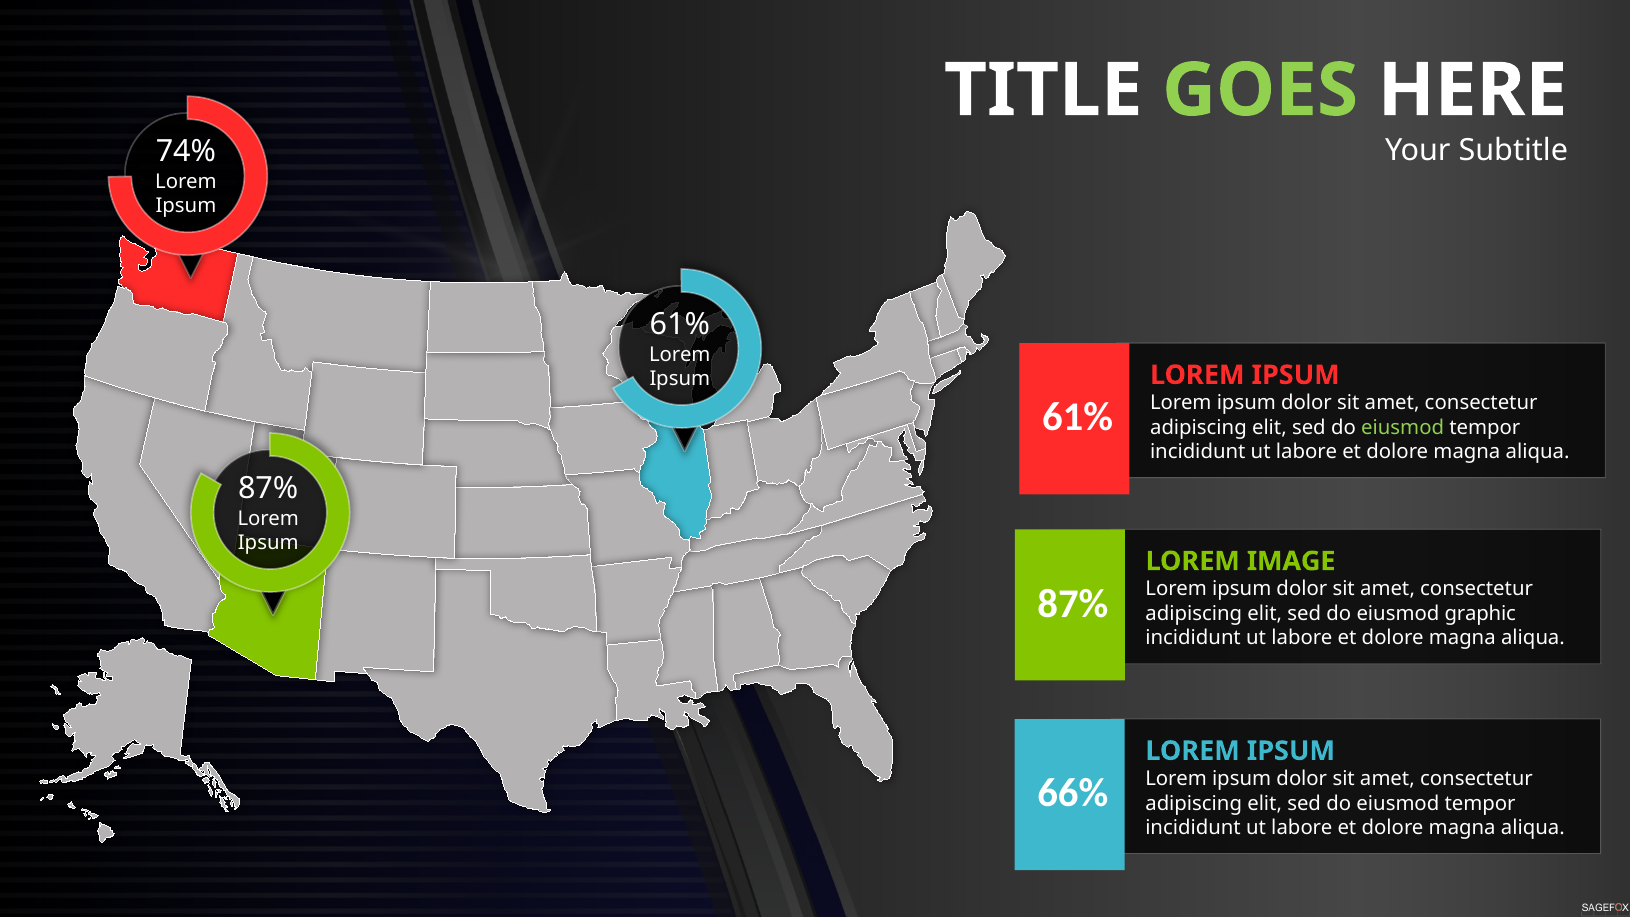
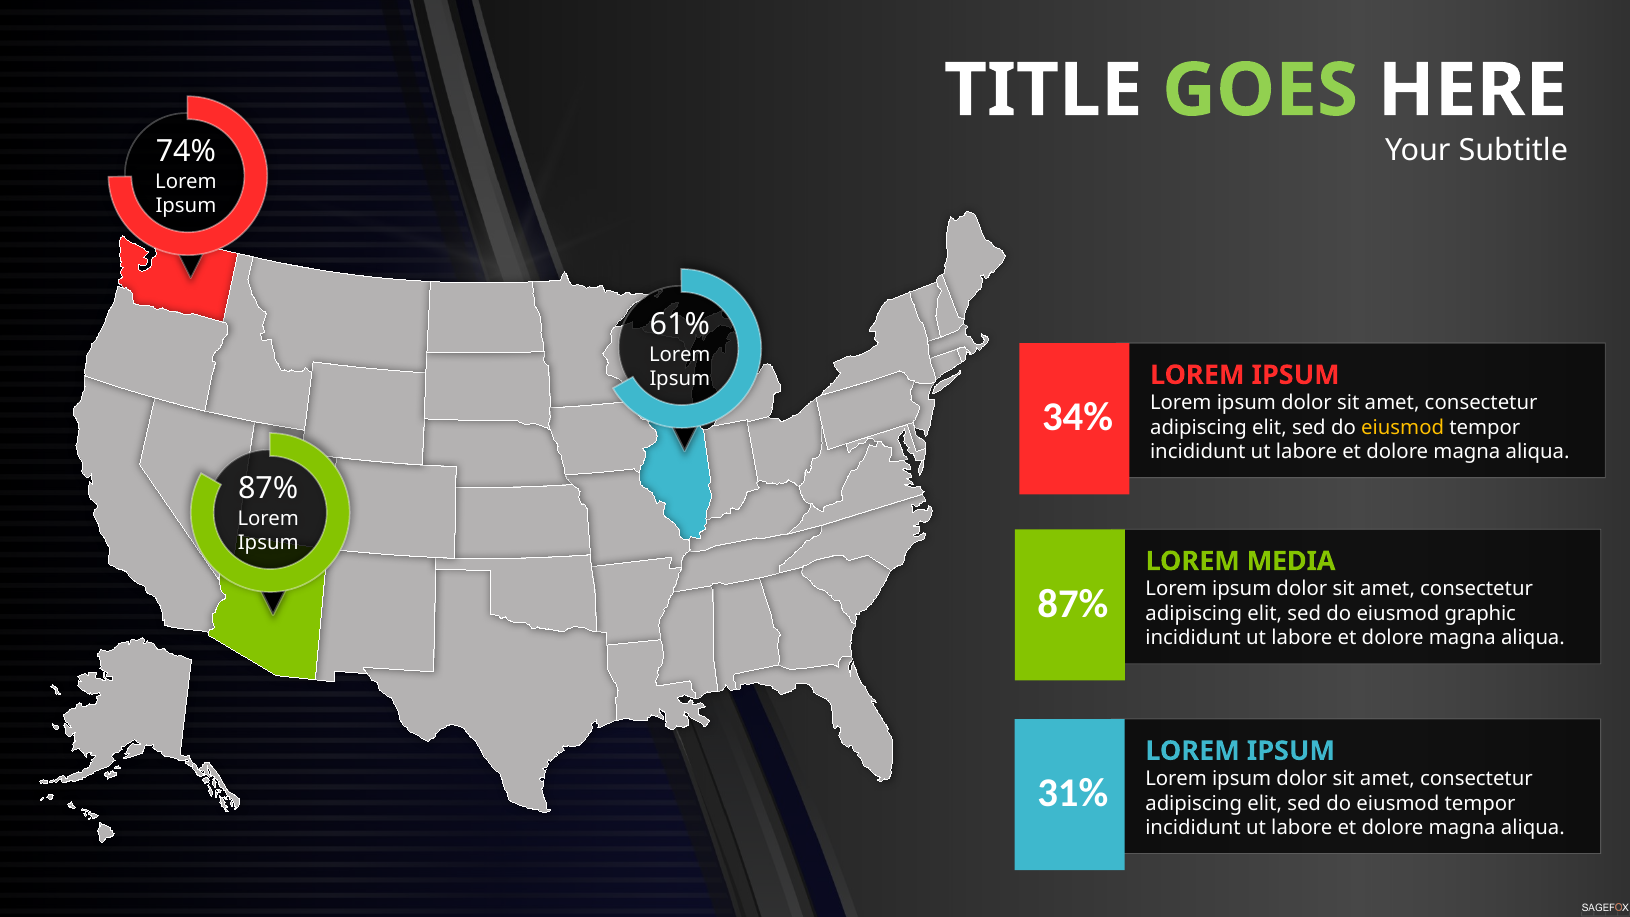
61% at (1078, 417): 61% -> 34%
eiusmod at (1403, 427) colour: light green -> yellow
IMAGE: IMAGE -> MEDIA
66%: 66% -> 31%
